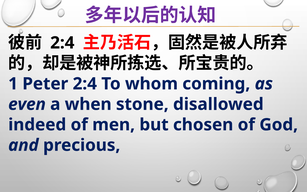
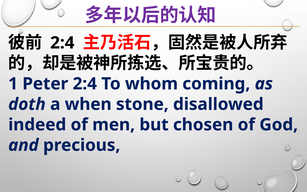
even: even -> doth
